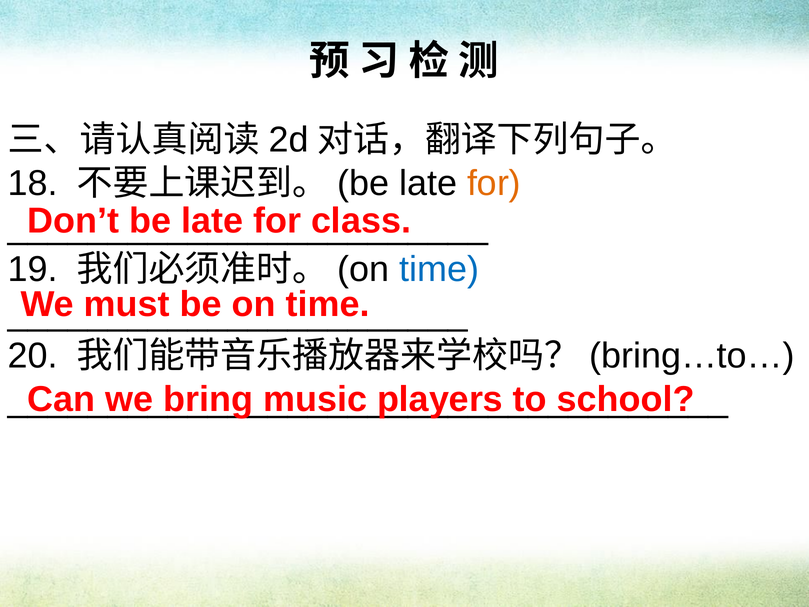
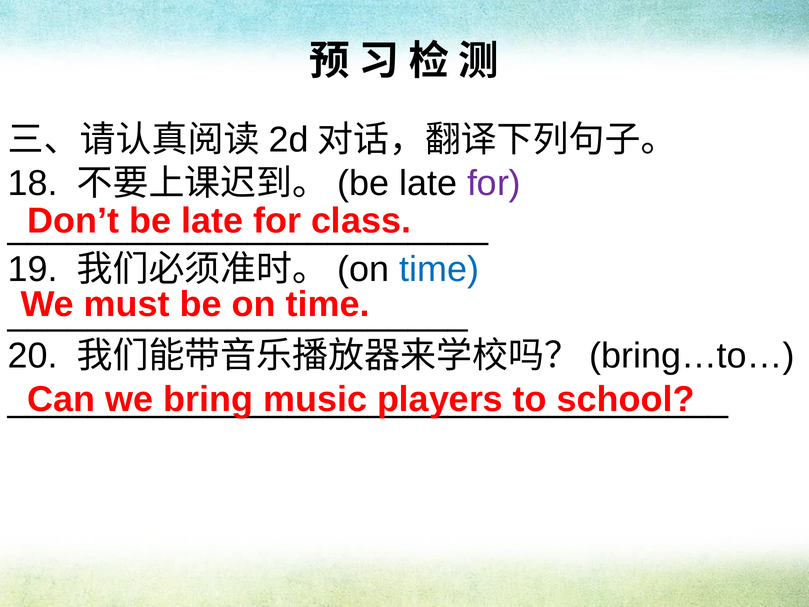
for at (494, 183) colour: orange -> purple
